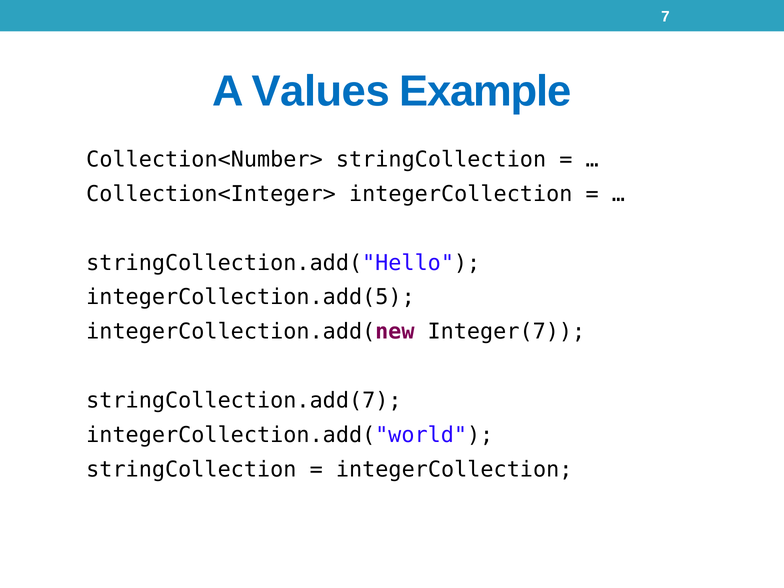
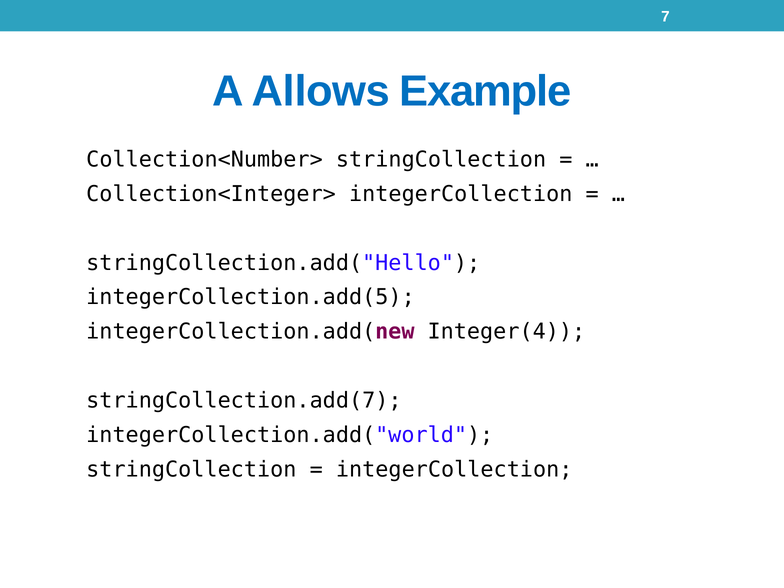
Values: Values -> Allows
Integer(7: Integer(7 -> Integer(4
